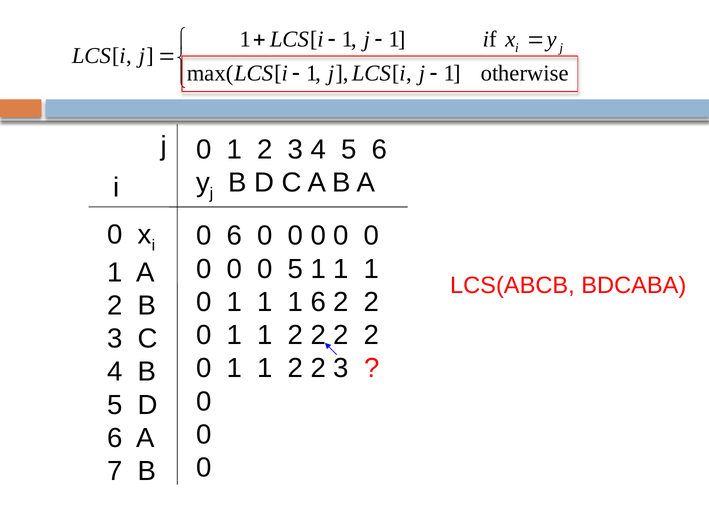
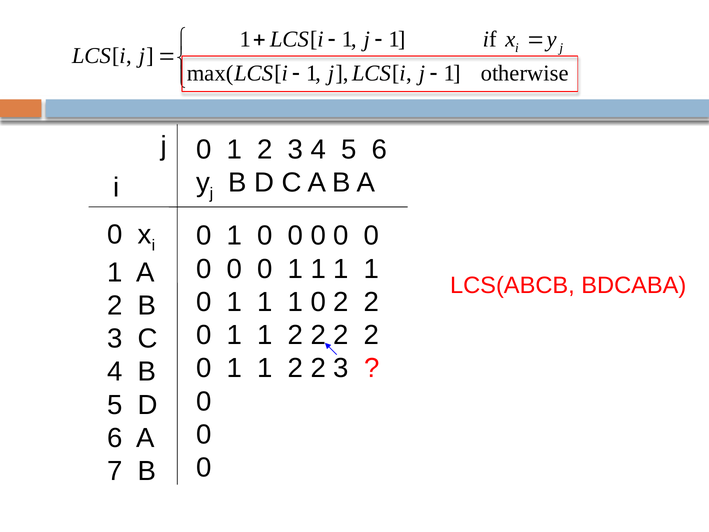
6 at (234, 236): 6 -> 1
0 0 5: 5 -> 1
6 at (318, 302): 6 -> 0
